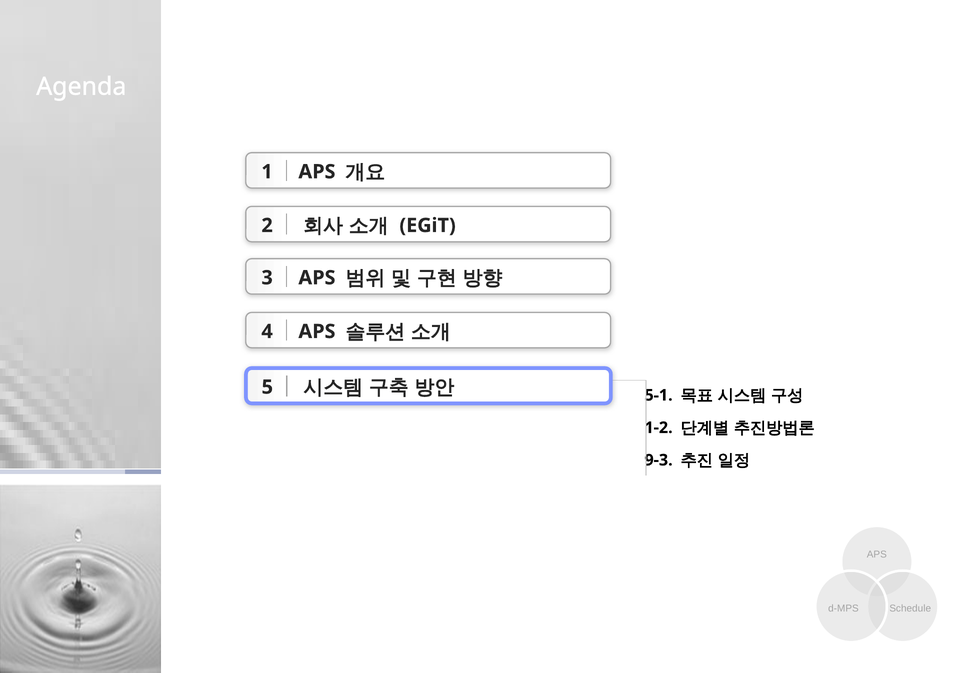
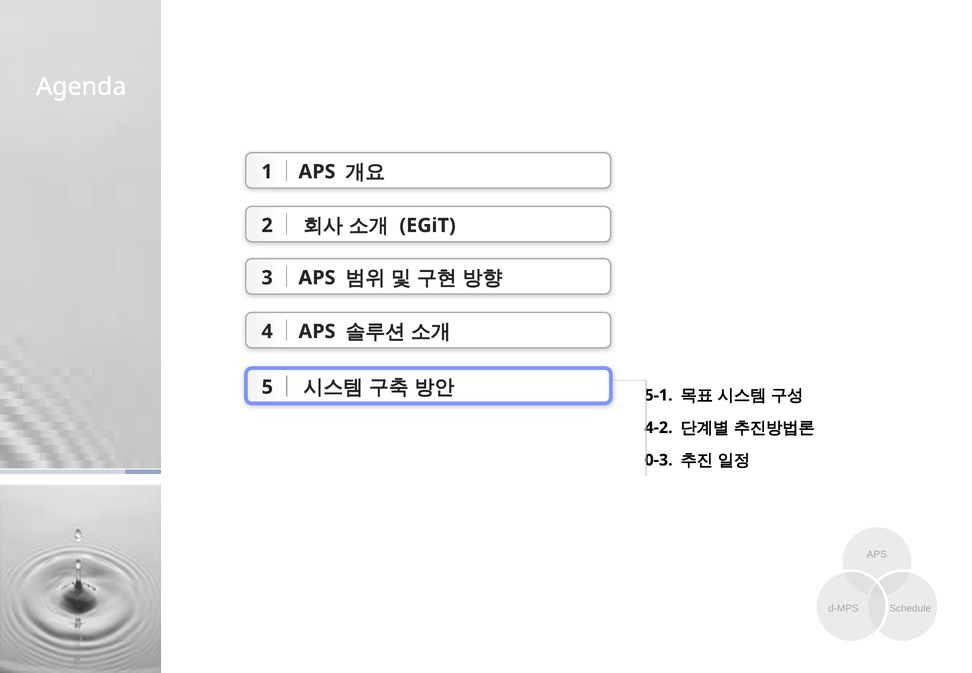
1-2: 1-2 -> 4-2
9-3: 9-3 -> 0-3
